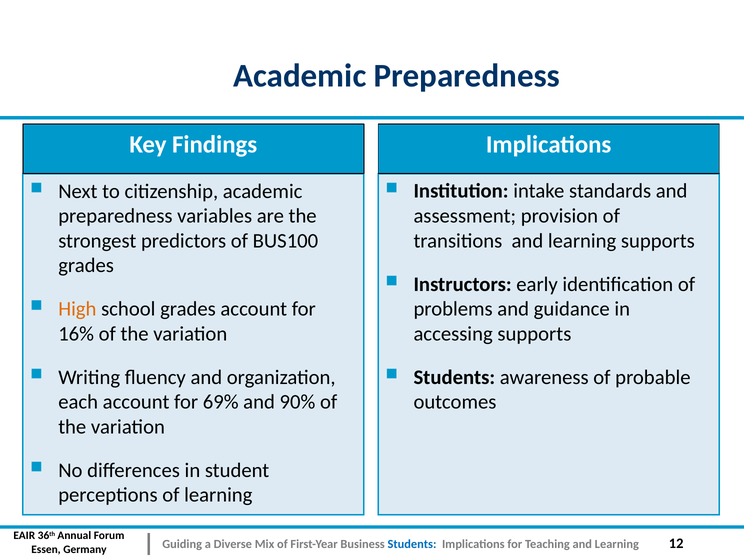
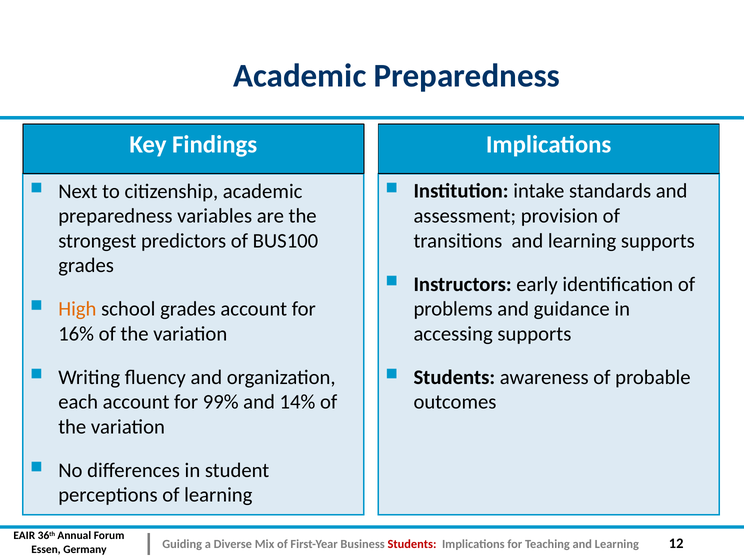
69%: 69% -> 99%
90%: 90% -> 14%
Students at (412, 544) colour: blue -> red
